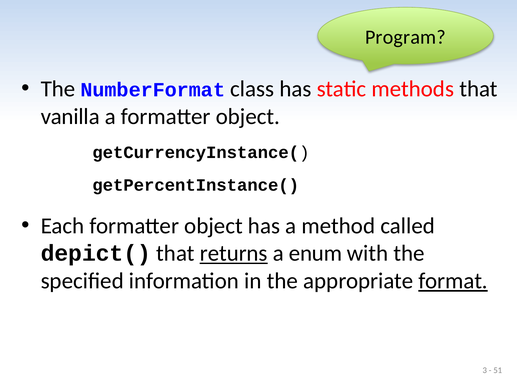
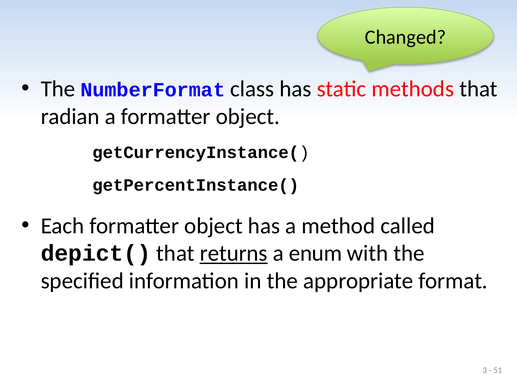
Program: Program -> Changed
vanilla: vanilla -> radian
format underline: present -> none
